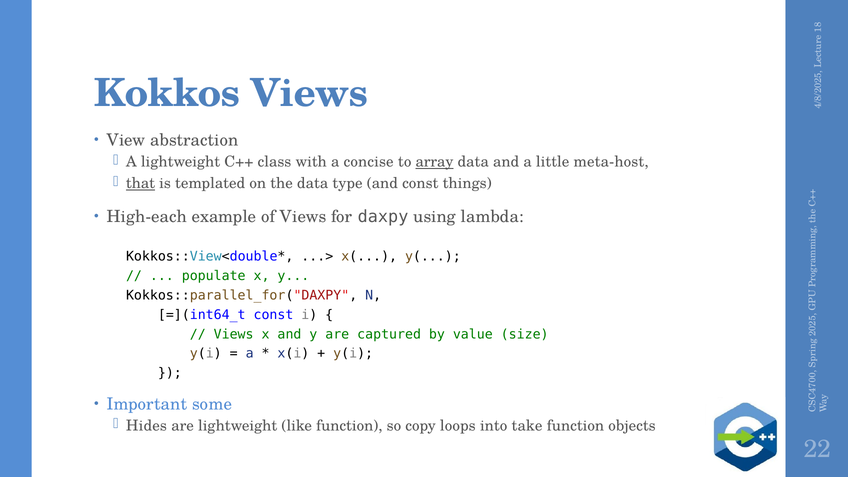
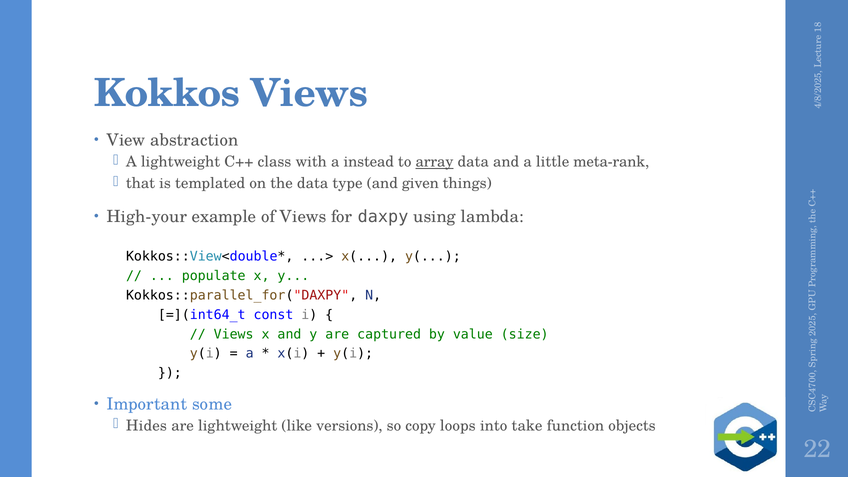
concise: concise -> instead
meta-host: meta-host -> meta-rank
that underline: present -> none
and const: const -> given
High-each: High-each -> High-your
like function: function -> versions
